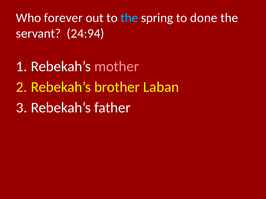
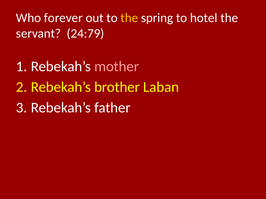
the at (129, 18) colour: light blue -> yellow
done: done -> hotel
24:94: 24:94 -> 24:79
